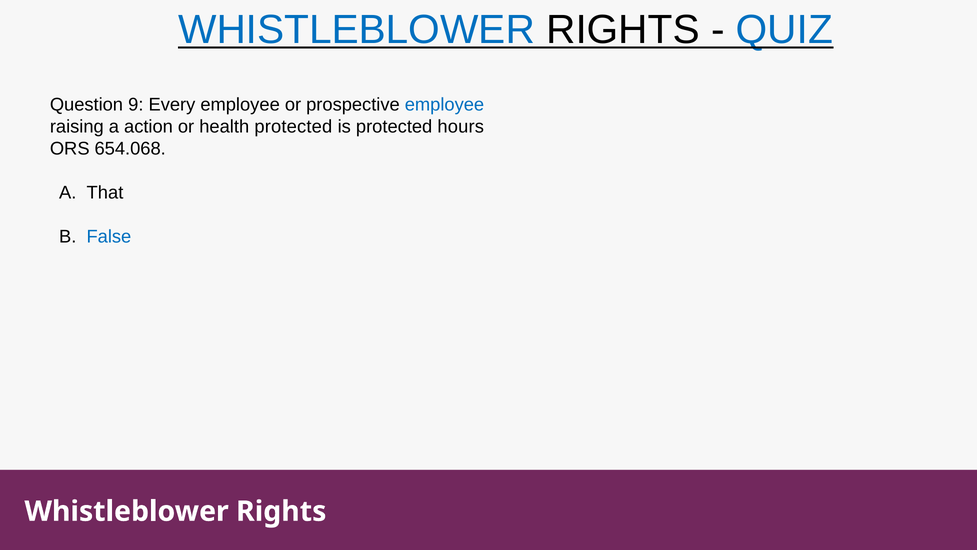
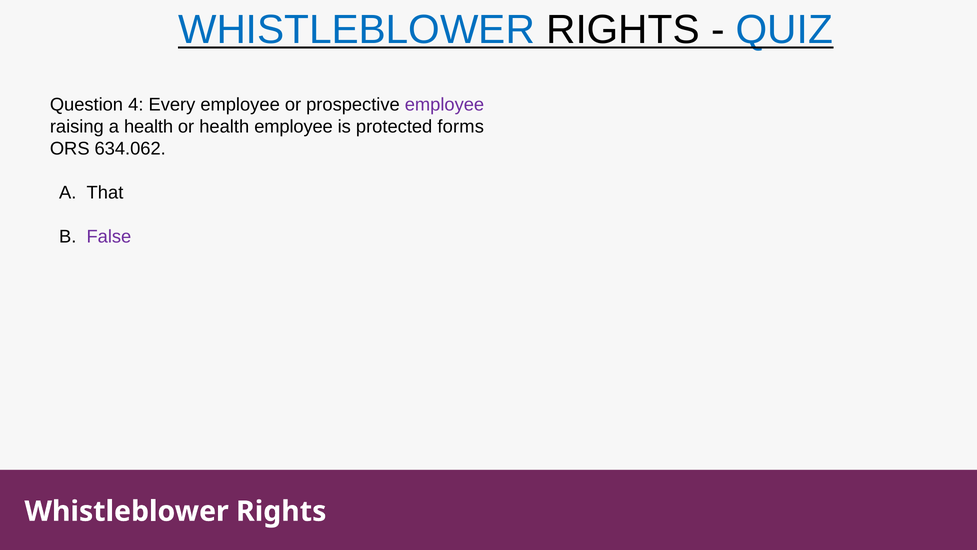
9: 9 -> 4
employee at (444, 104) colour: blue -> purple
a action: action -> health
health protected: protected -> employee
hours: hours -> forms
654.068: 654.068 -> 634.062
False colour: blue -> purple
